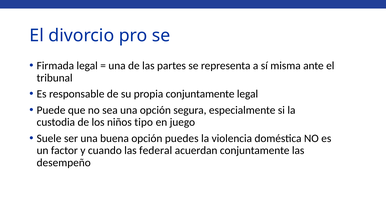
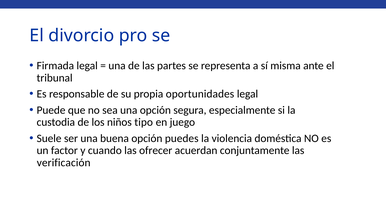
propia conjuntamente: conjuntamente -> oportunidades
federal: federal -> ofrecer
desempeño: desempeño -> verificación
